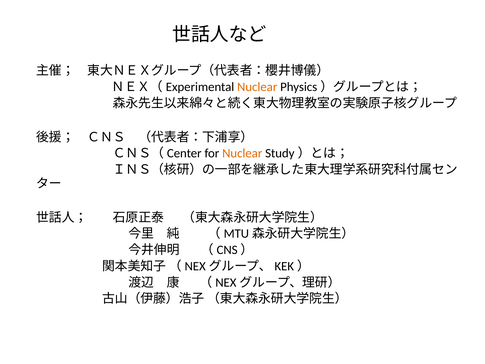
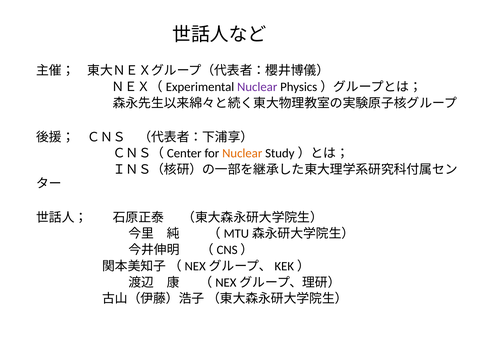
Nuclear at (257, 87) colour: orange -> purple
